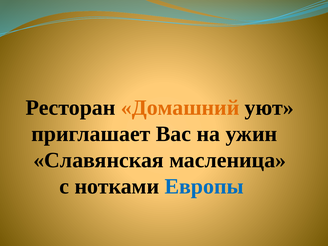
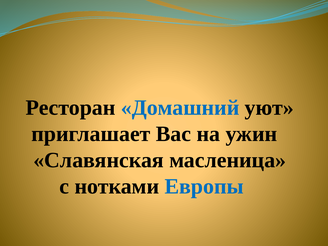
Домашний colour: orange -> blue
